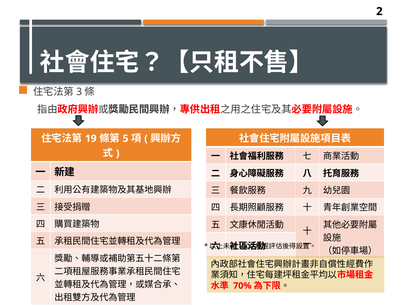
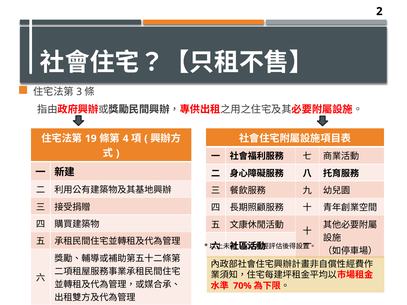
5: 5 -> 4
